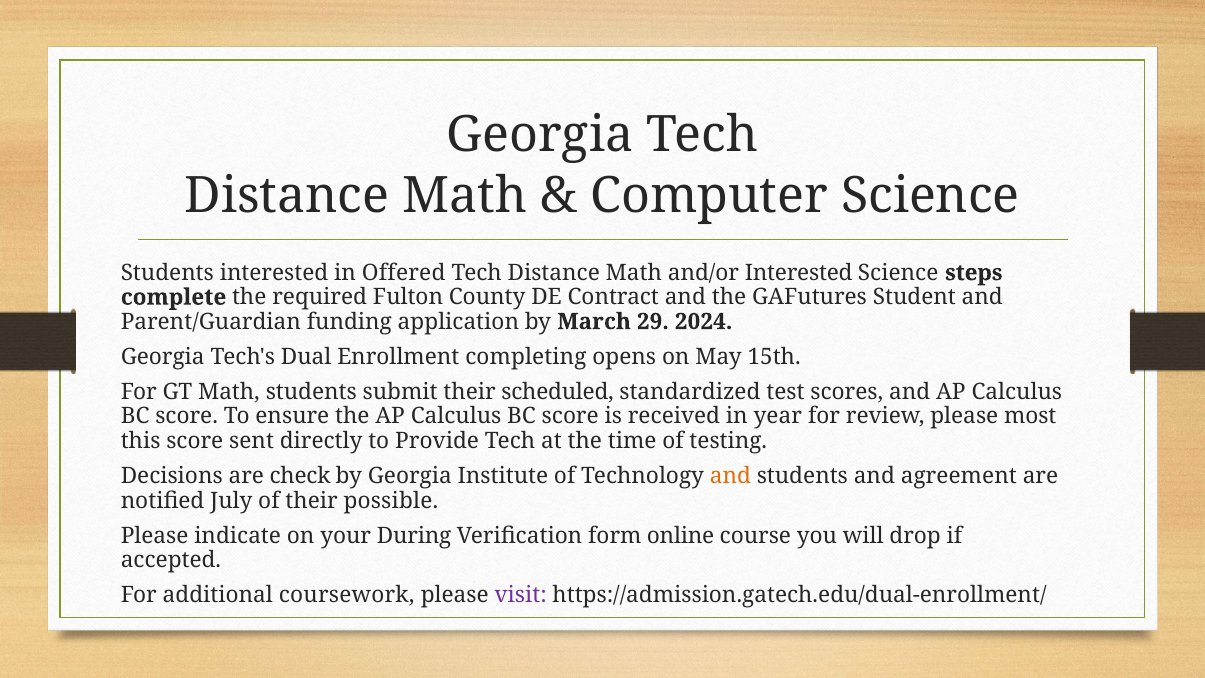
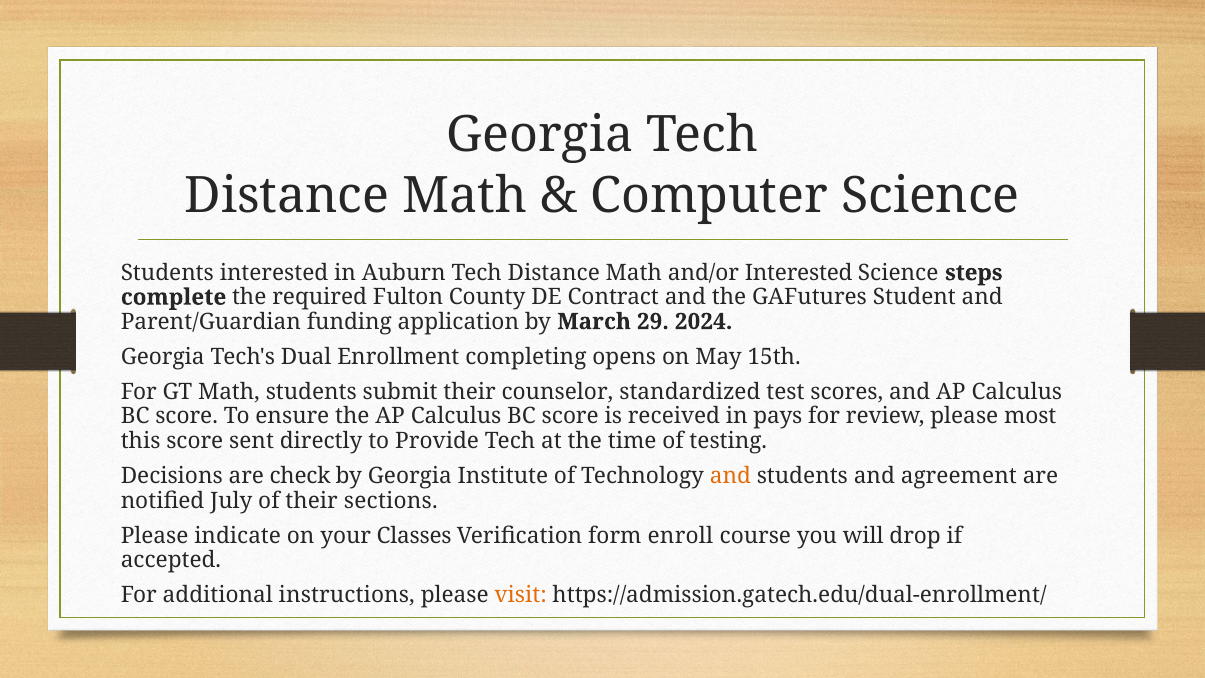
Offered: Offered -> Auburn
scheduled: scheduled -> counselor
year: year -> pays
possible: possible -> sections
During: During -> Classes
online: online -> enroll
coursework: coursework -> instructions
visit colour: purple -> orange
